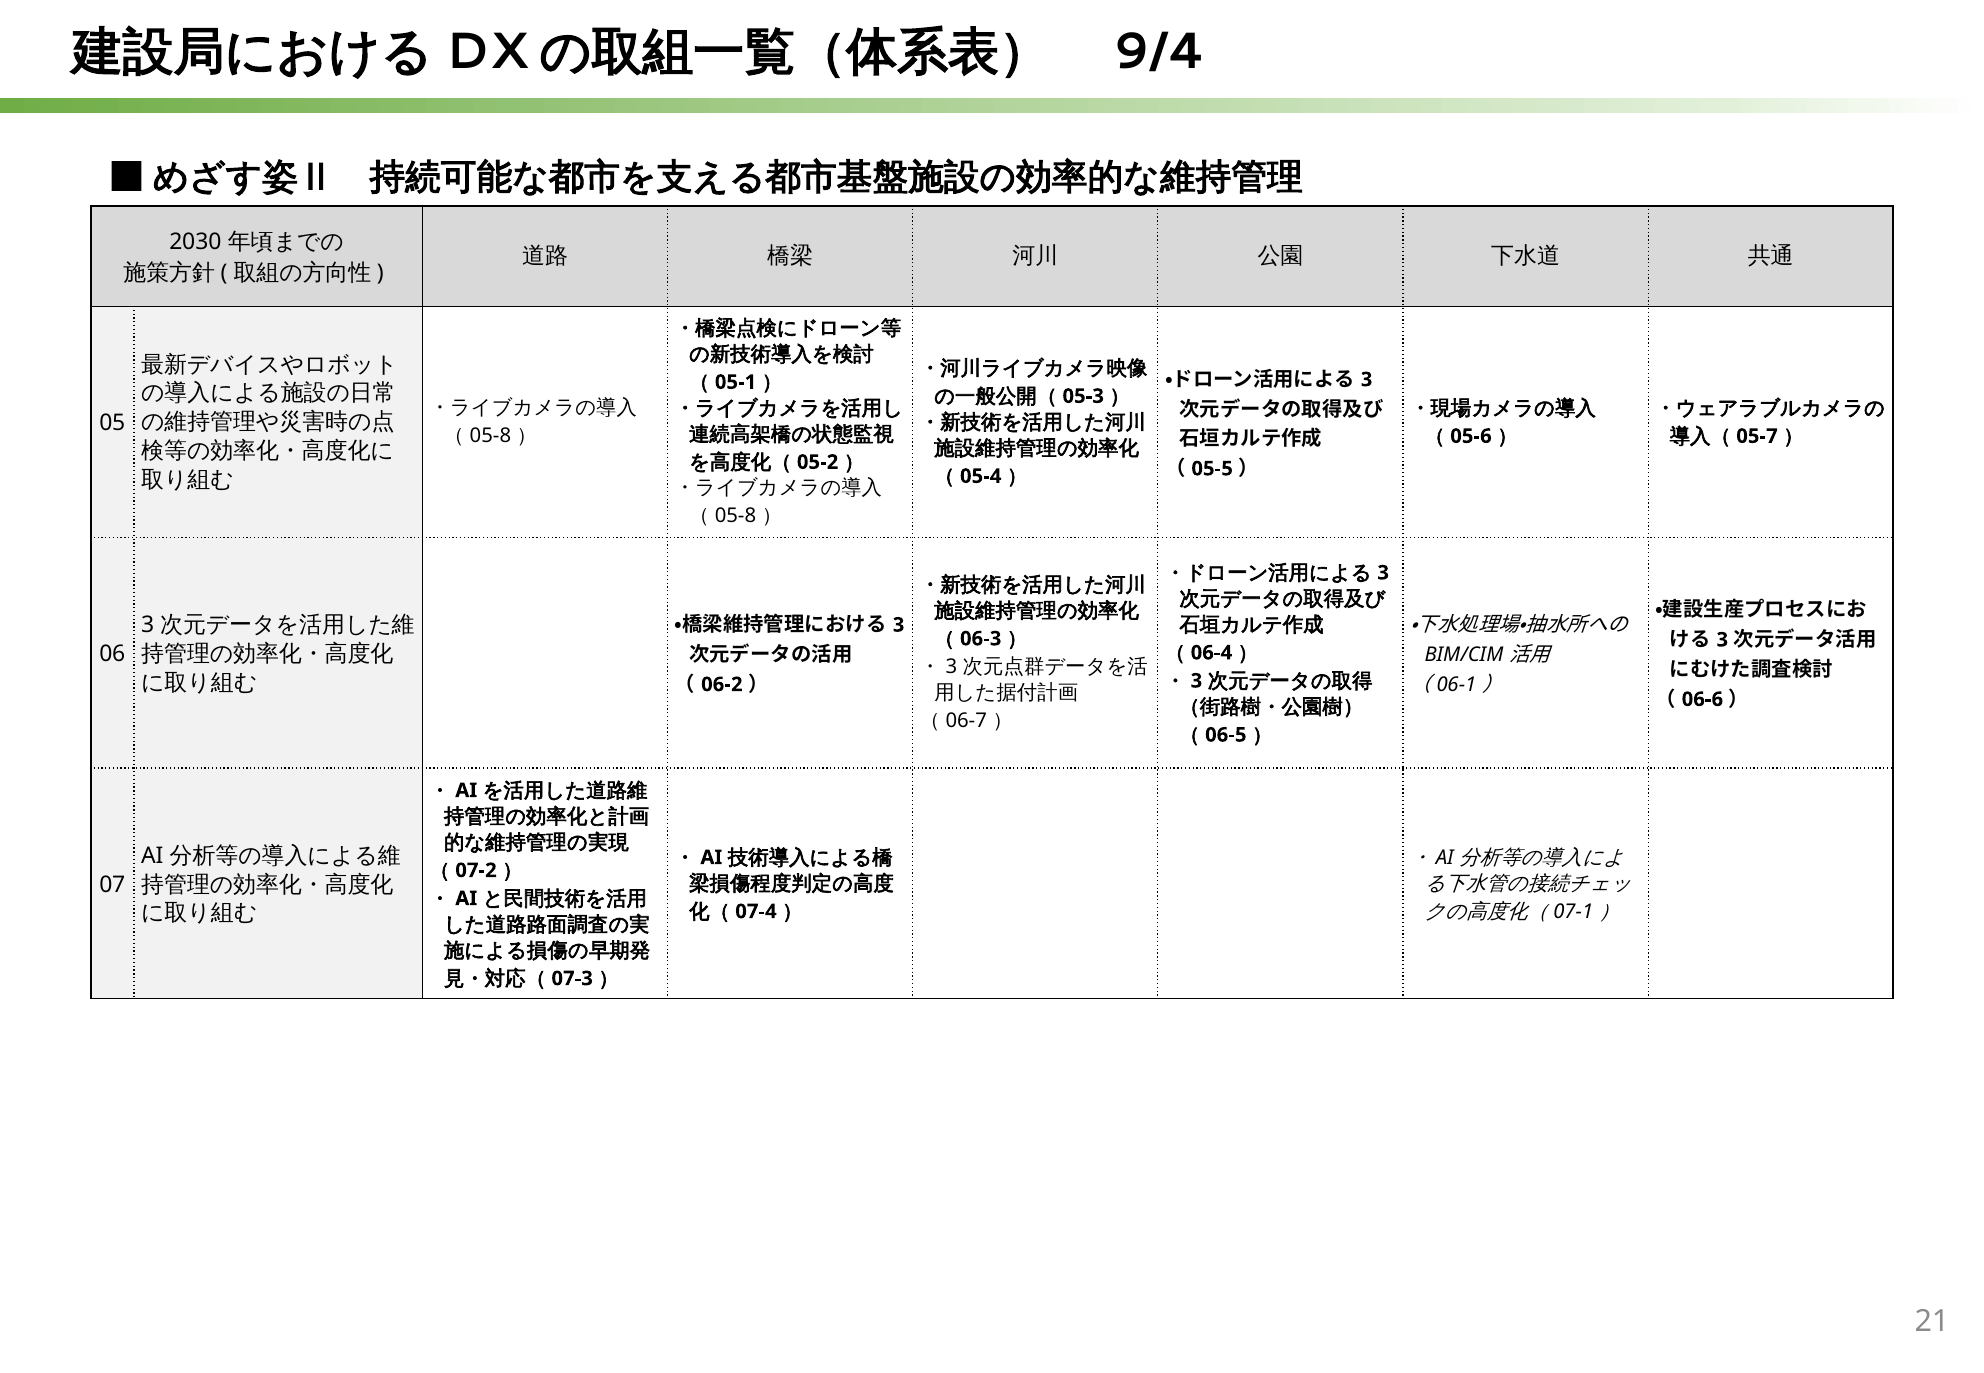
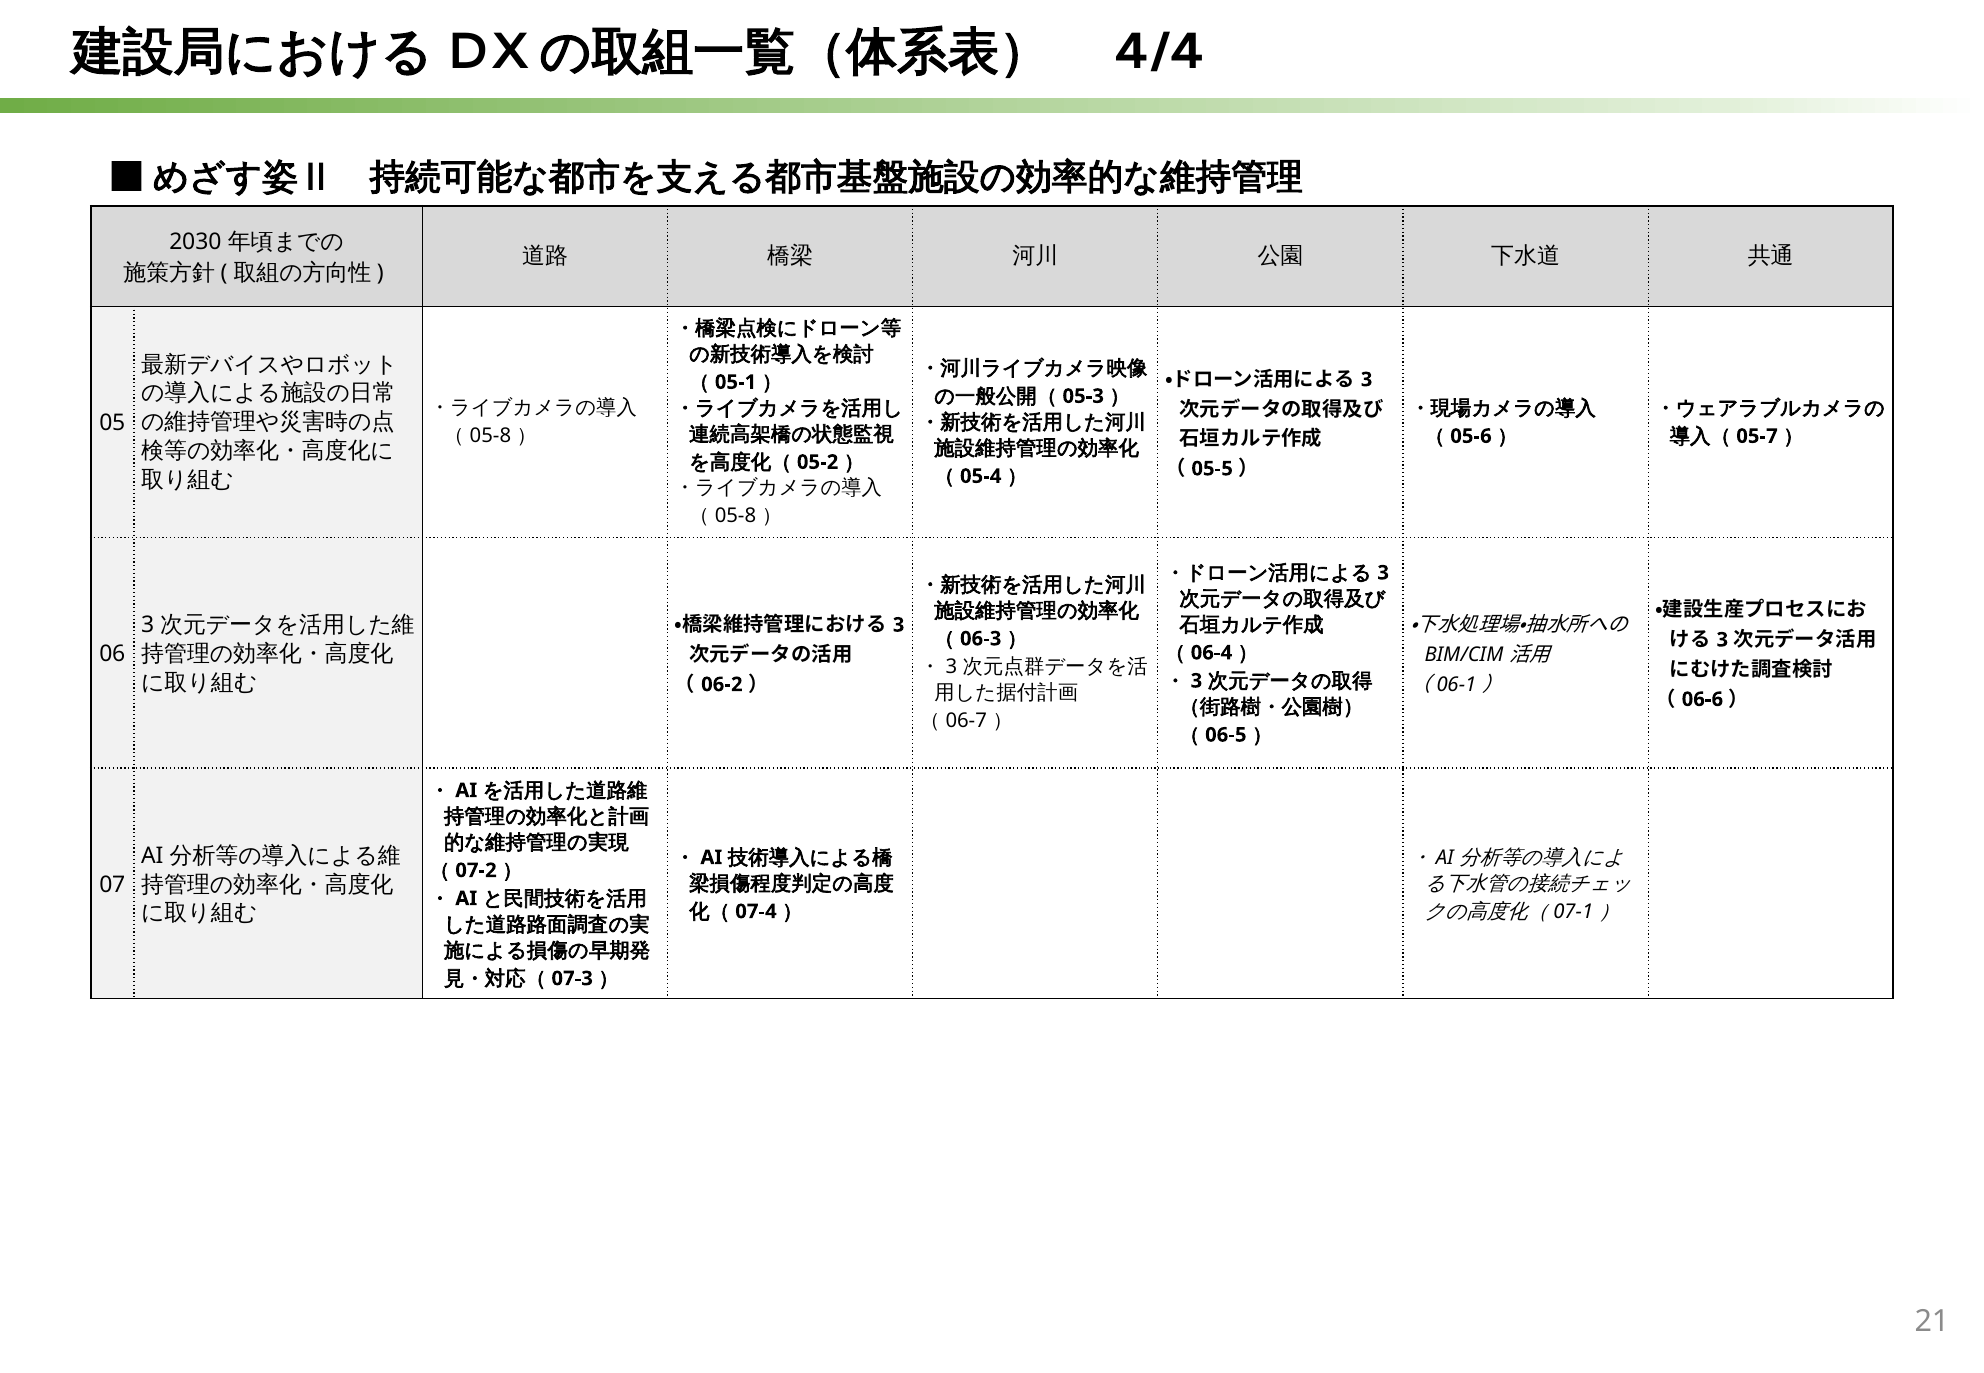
9/4: 9/4 -> 4/4
